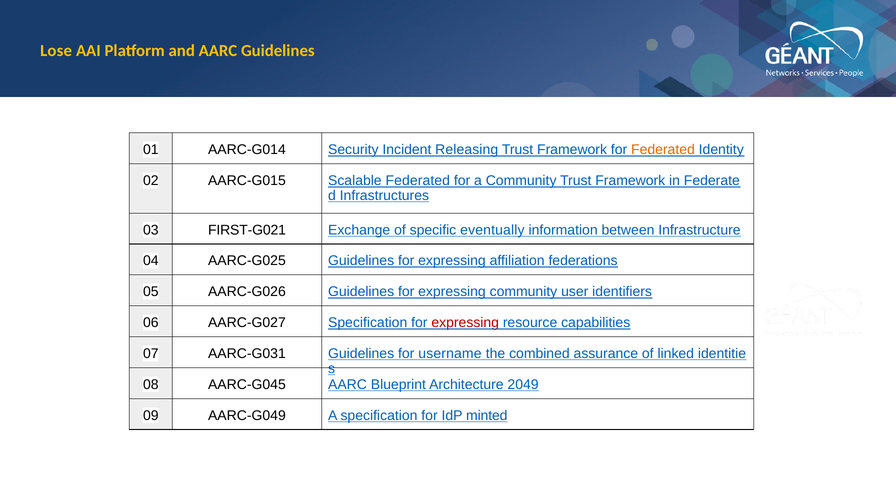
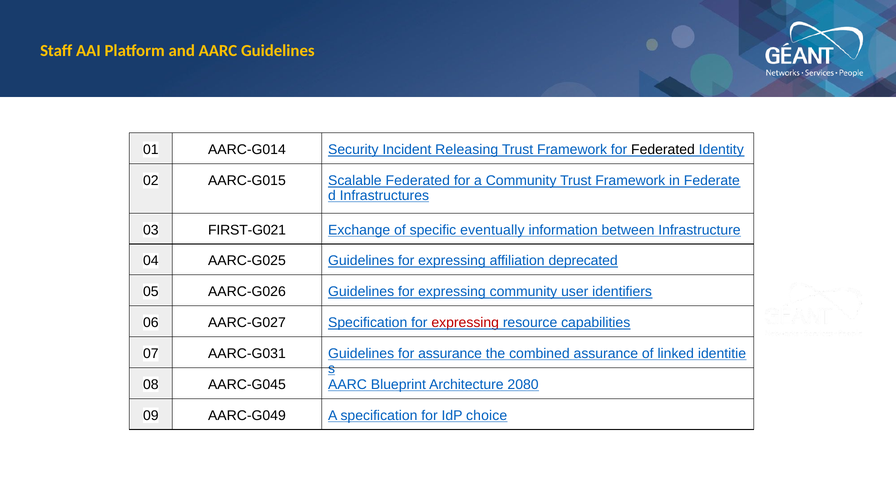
Lose: Lose -> Staff
Federated at (663, 150) colour: orange -> black
federations: federations -> deprecated
for username: username -> assurance
2049: 2049 -> 2080
minted: minted -> choice
